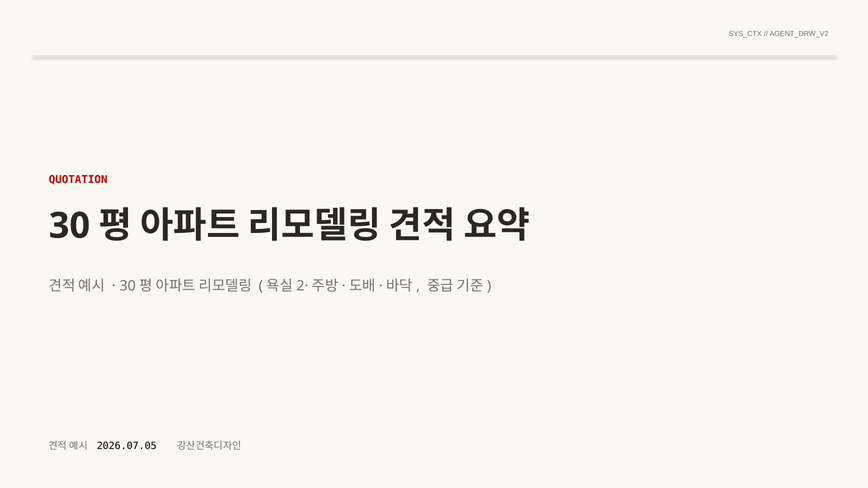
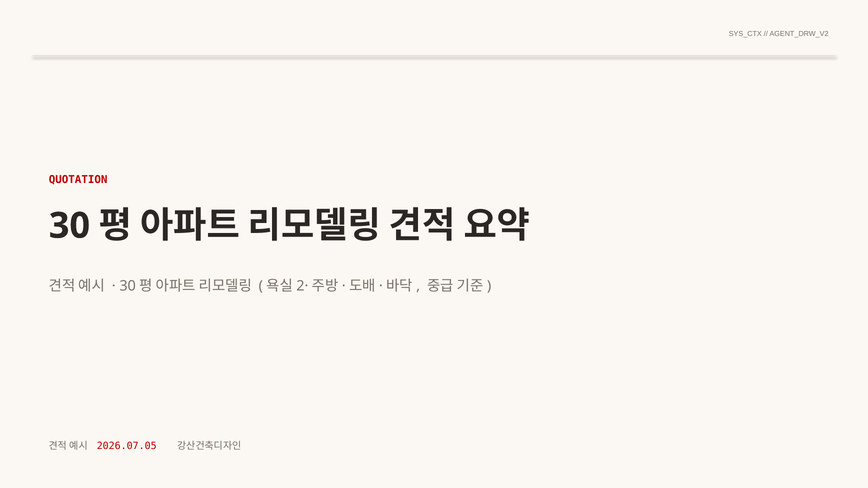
2026.07.05 colour: black -> red
